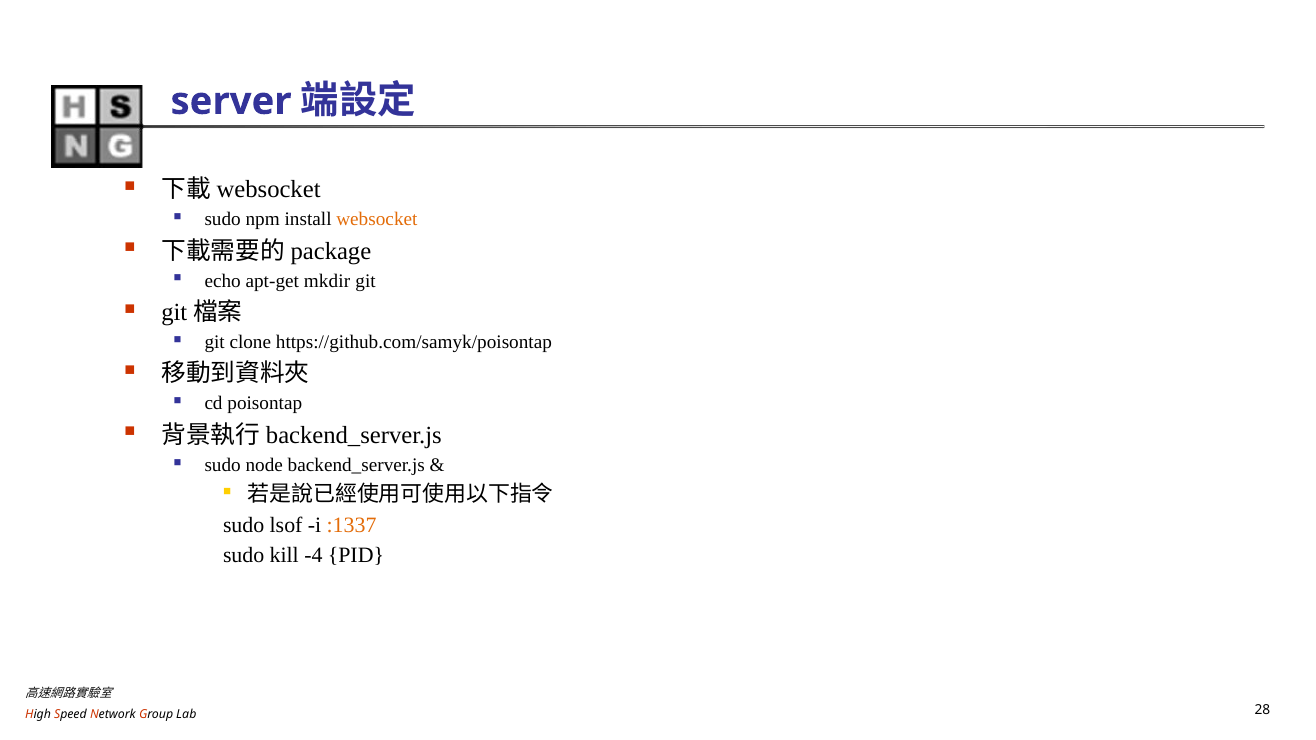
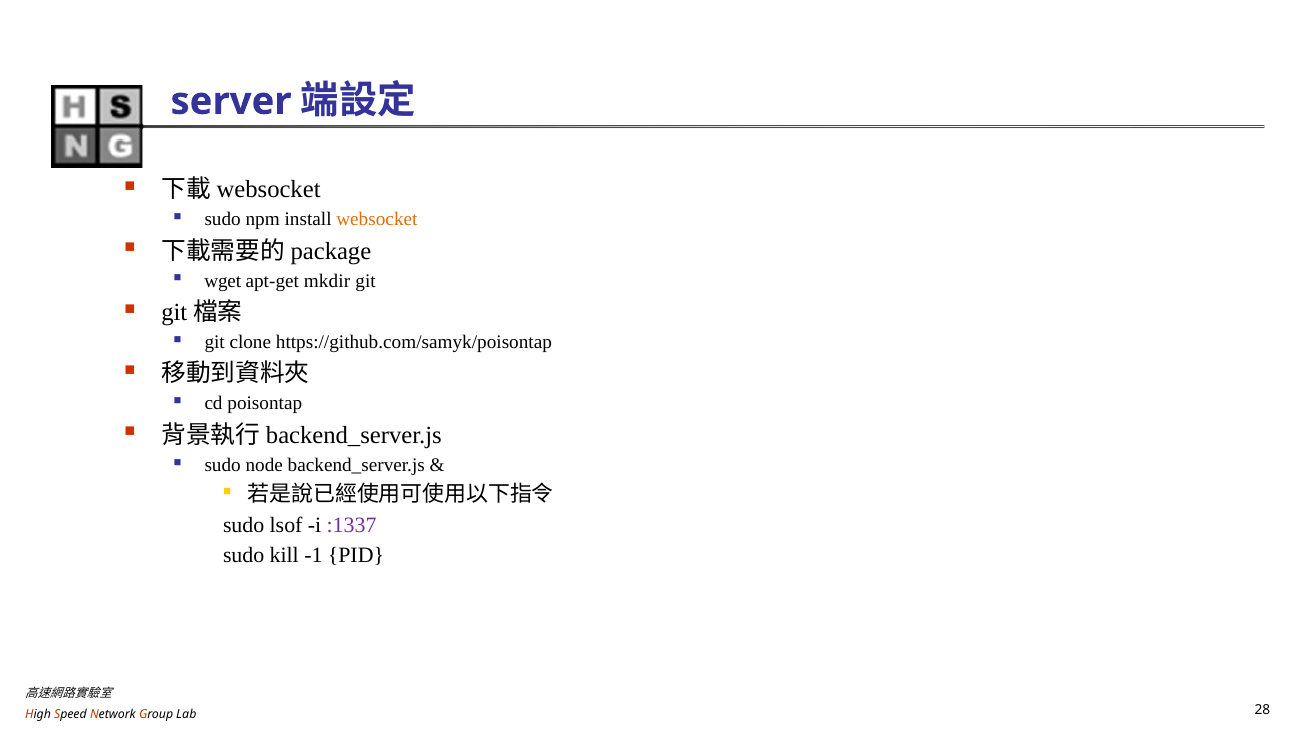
echo: echo -> wget
:1337 colour: orange -> purple
-4: -4 -> -1
